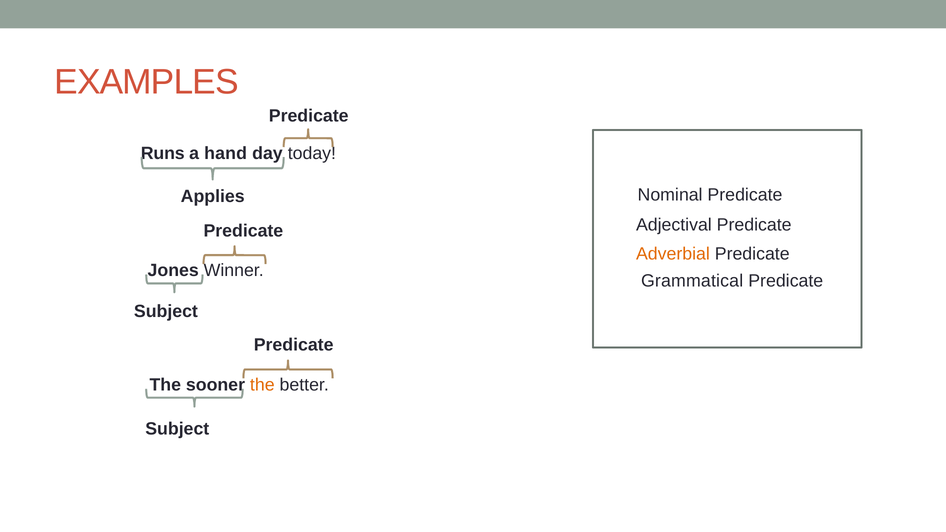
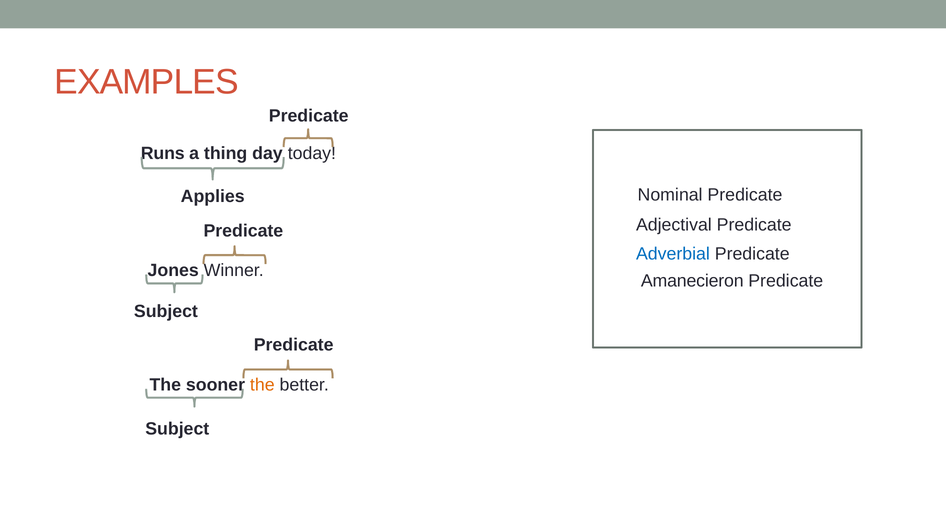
hand: hand -> thing
Adverbial colour: orange -> blue
Grammatical: Grammatical -> Amanecieron
